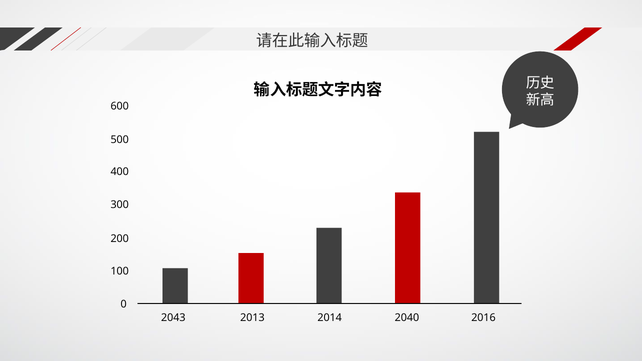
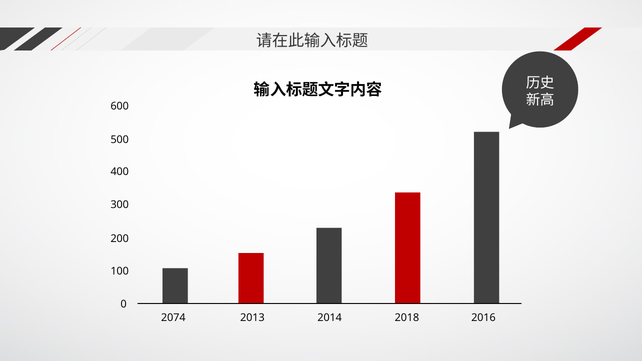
2043: 2043 -> 2074
2040: 2040 -> 2018
